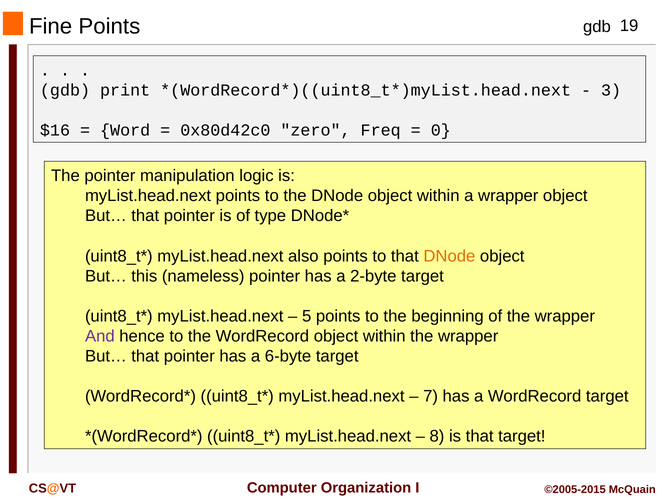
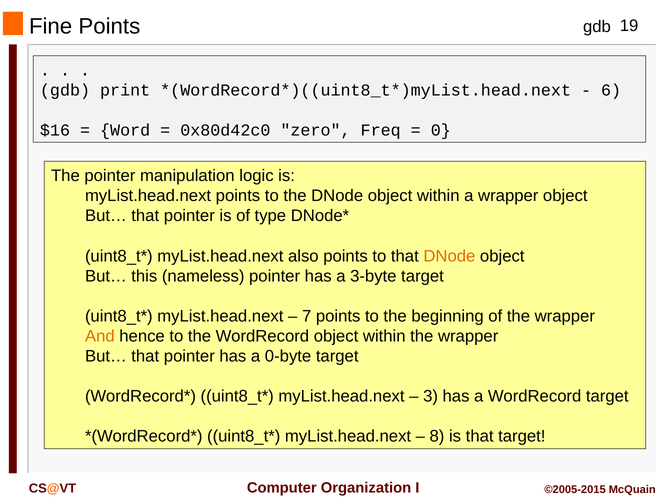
3: 3 -> 6
2-byte: 2-byte -> 3-byte
5: 5 -> 7
And colour: purple -> orange
6-byte: 6-byte -> 0-byte
7: 7 -> 3
